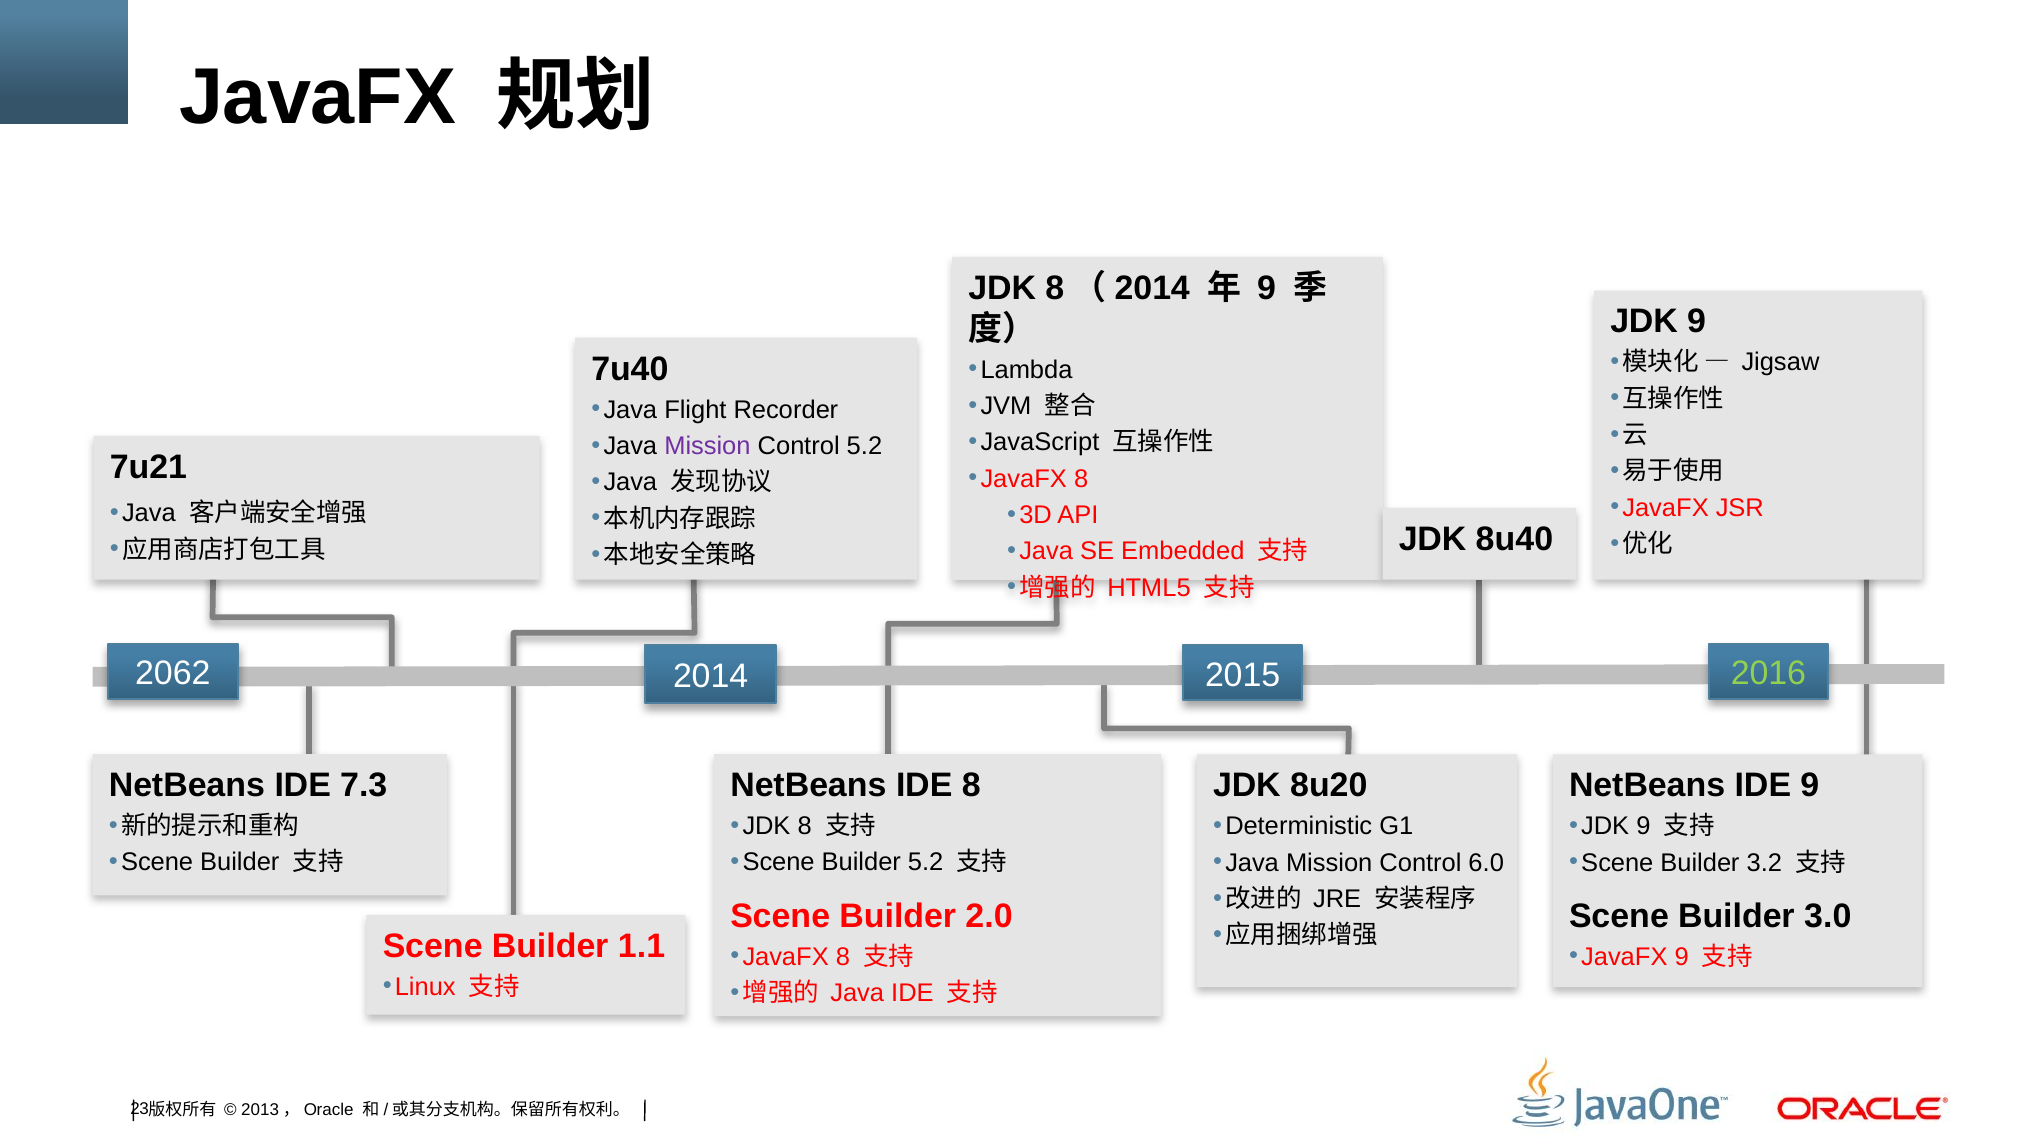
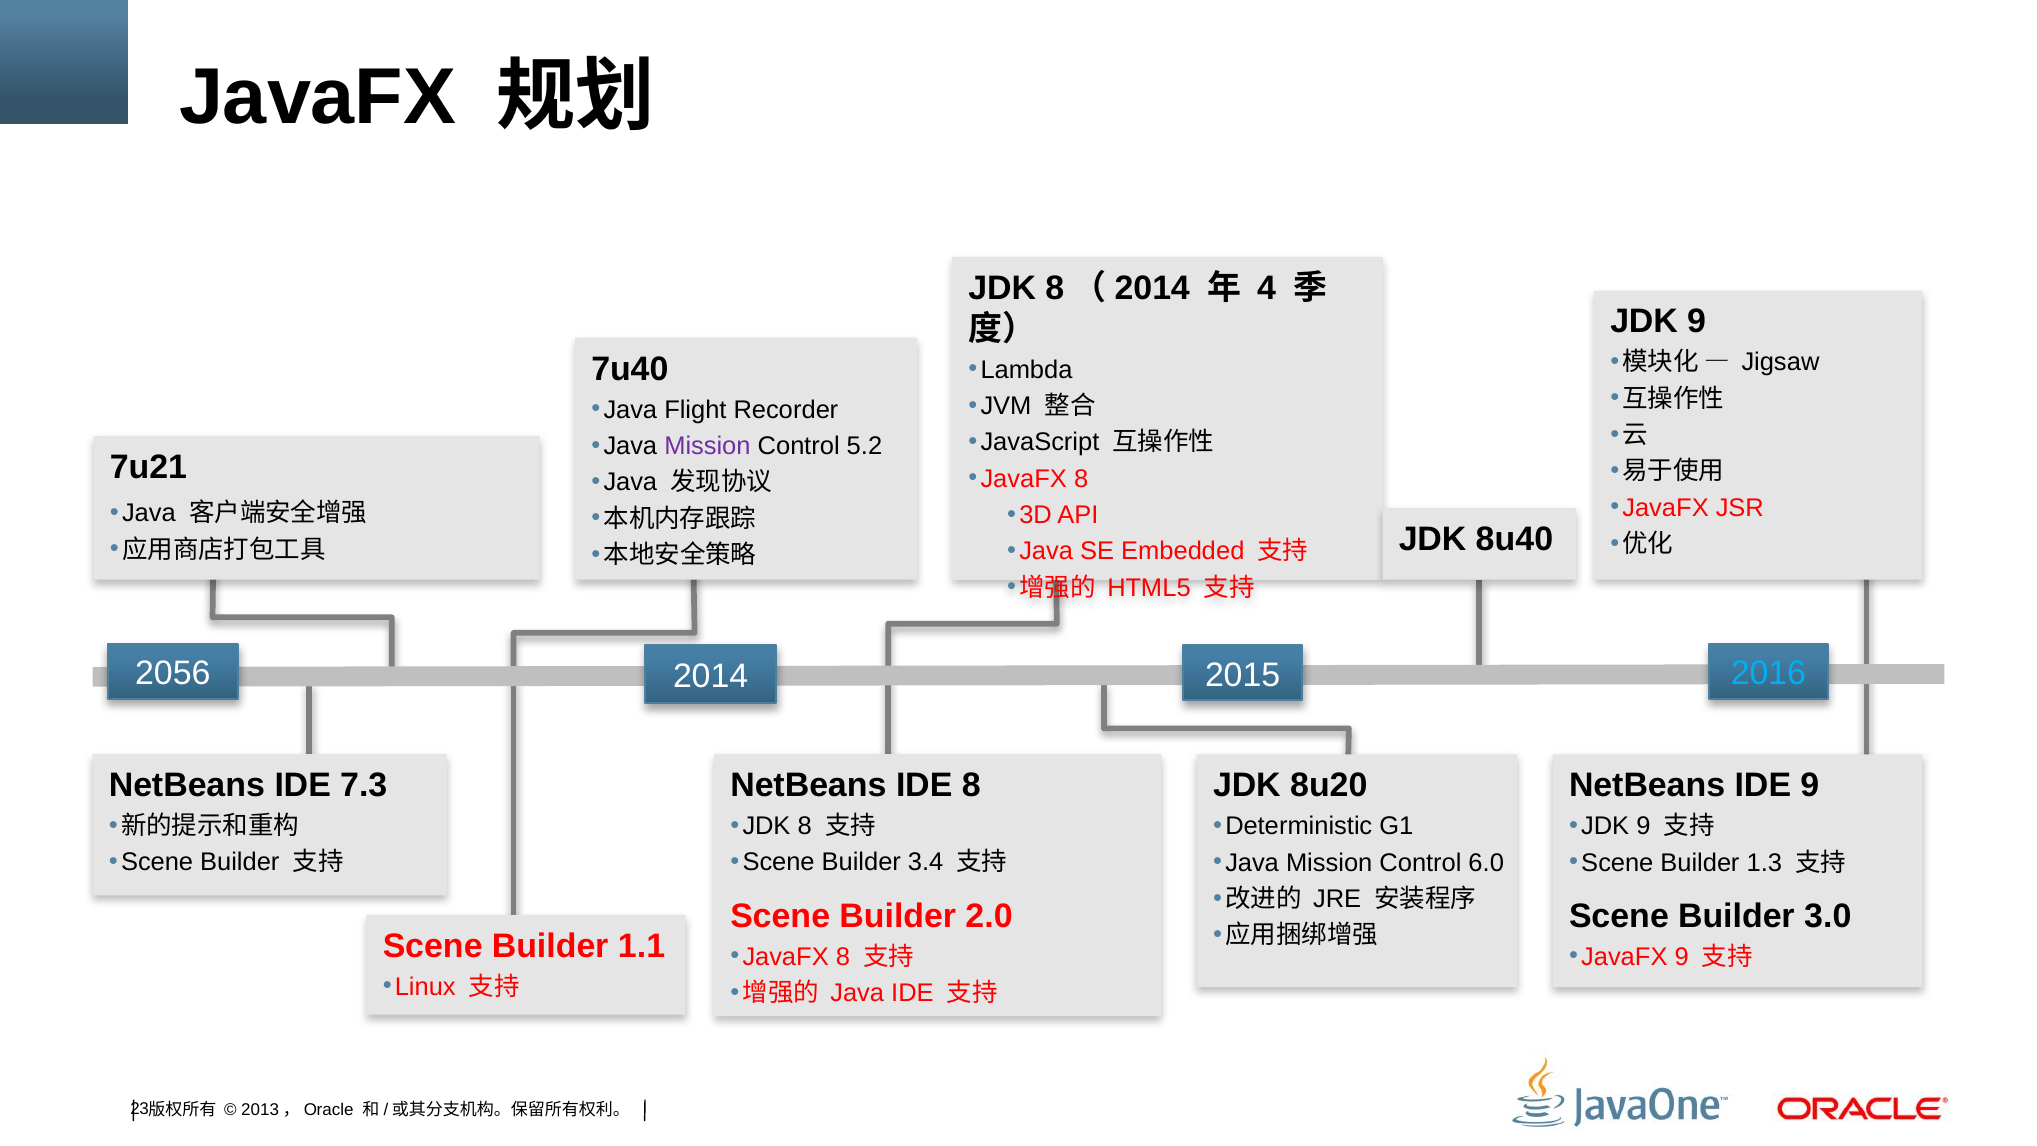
9 at (1267, 288): 9 -> 4
2062: 2062 -> 2056
2016 colour: light green -> light blue
Builder 5.2: 5.2 -> 3.4
3.2: 3.2 -> 1.3
